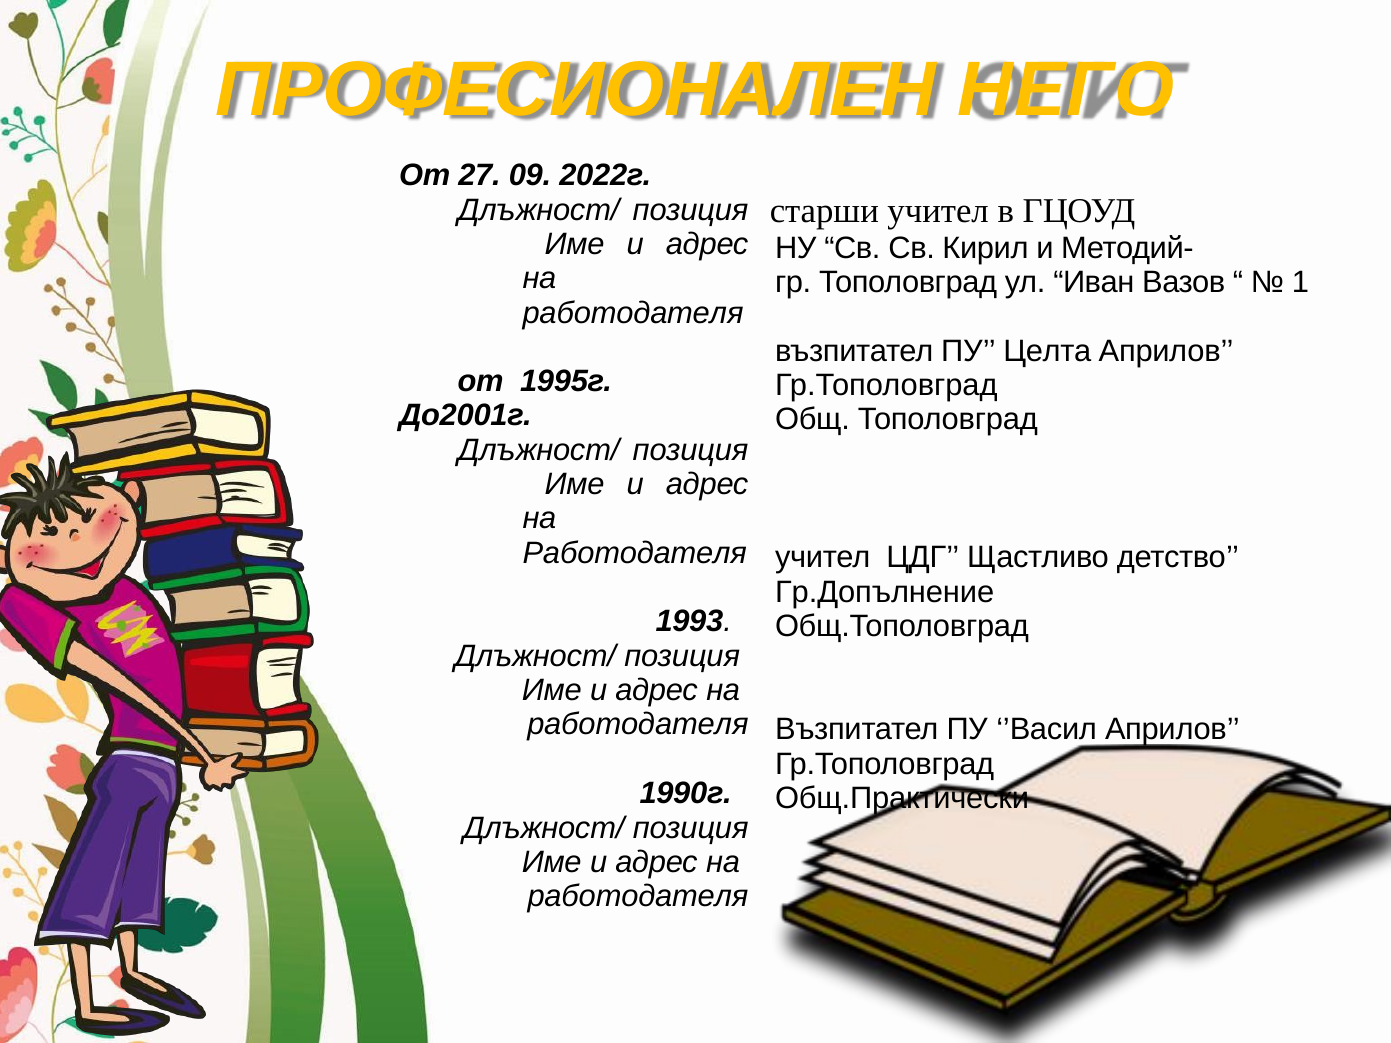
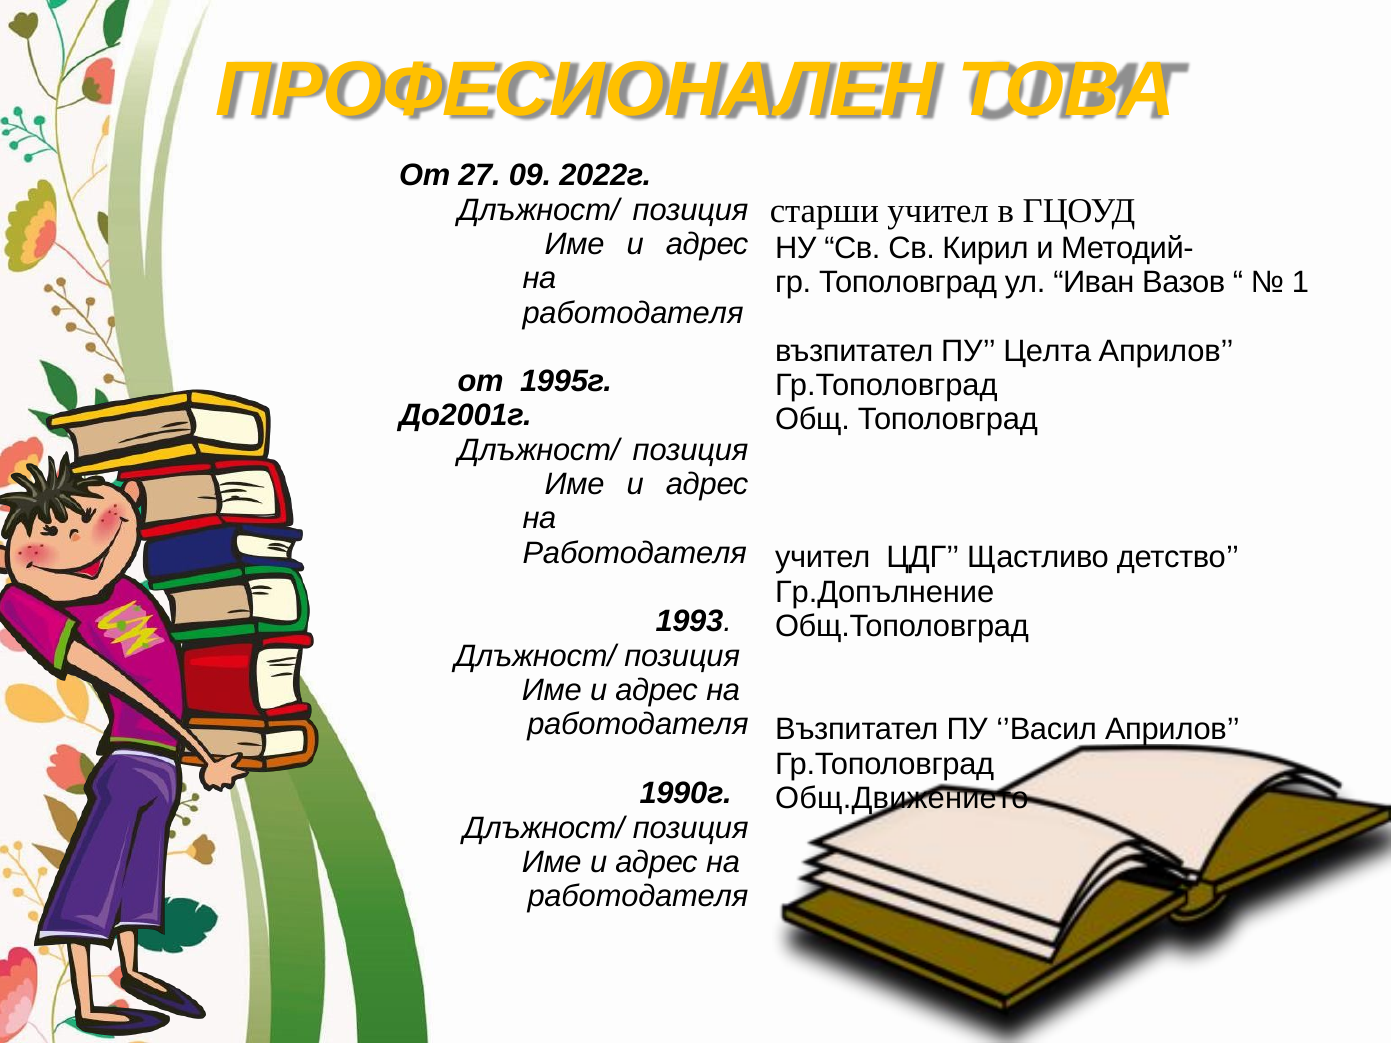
НЕГО: НЕГО -> ТОВА
Общ.Практически: Общ.Практически -> Общ.Движението
